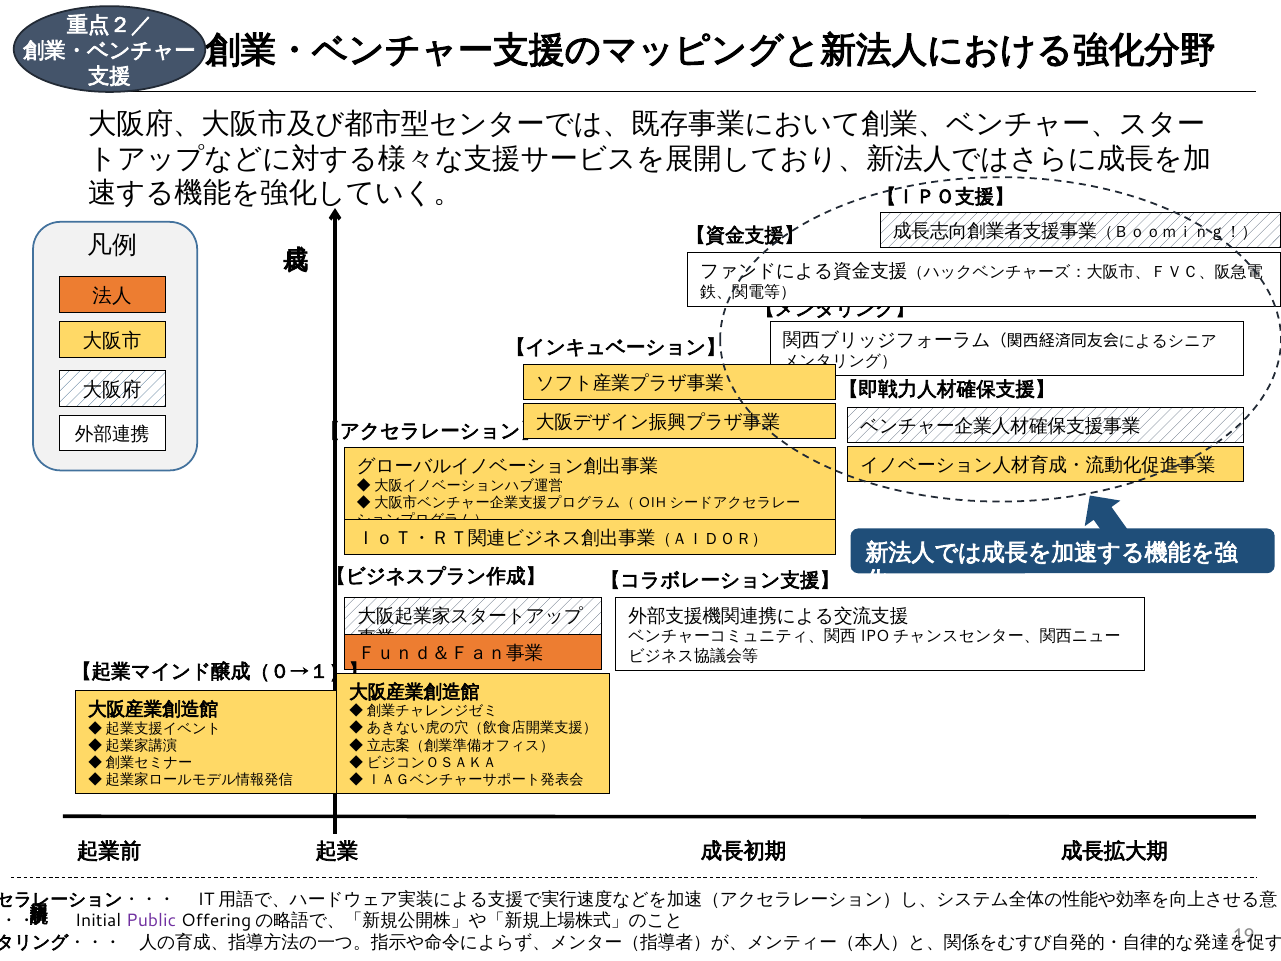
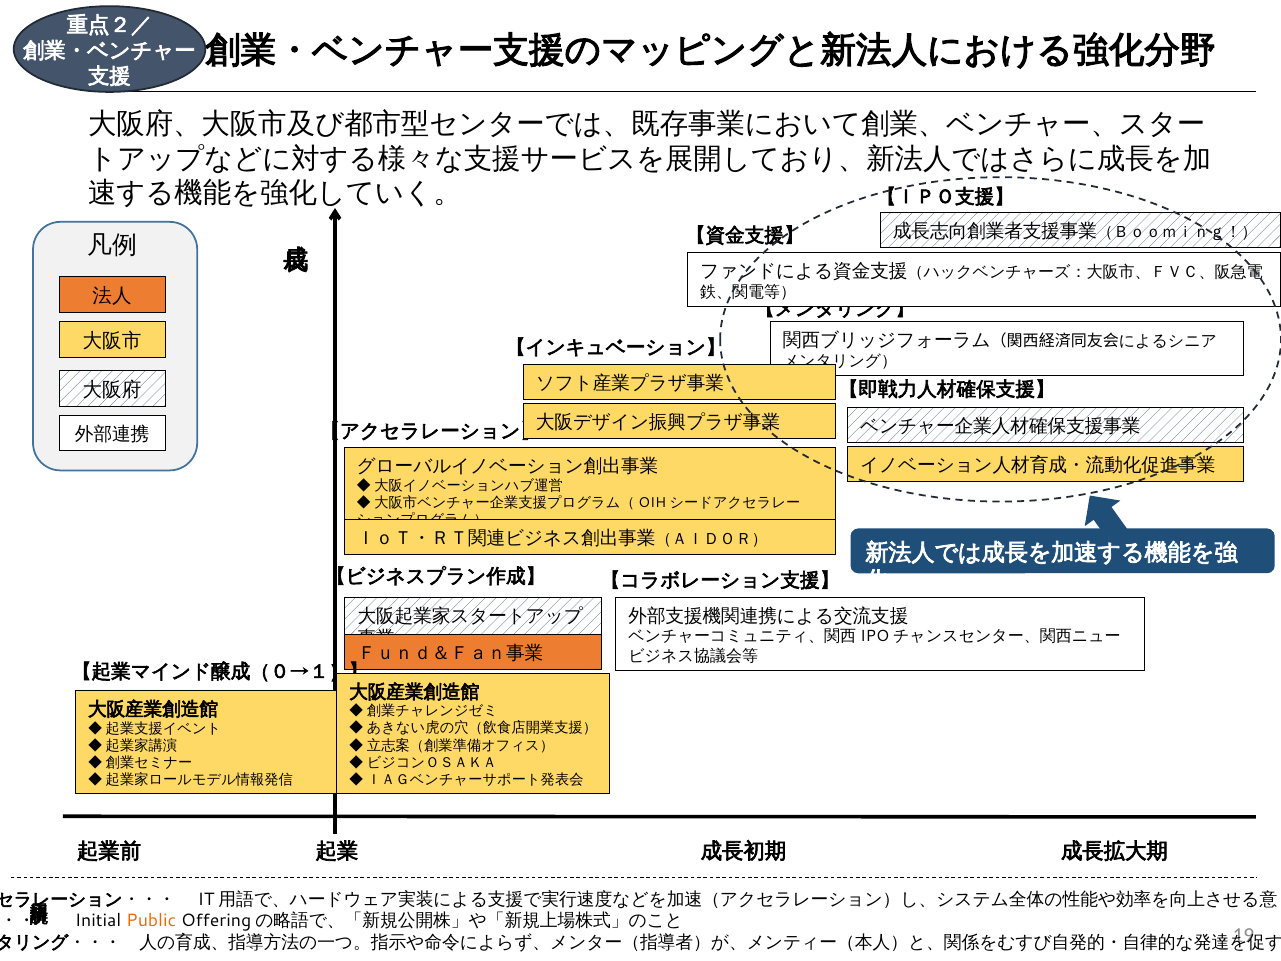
Public colour: purple -> orange
